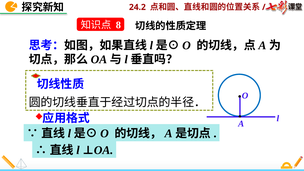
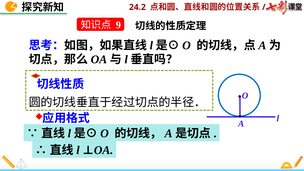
8: 8 -> 9
